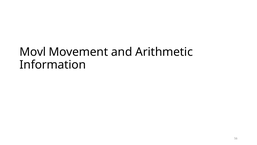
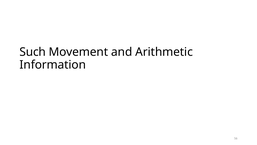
Movl: Movl -> Such
